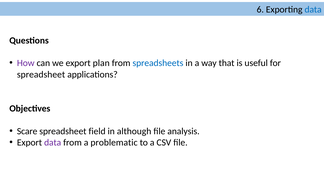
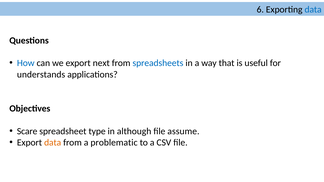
How colour: purple -> blue
plan: plan -> next
spreadsheet at (41, 75): spreadsheet -> understands
field: field -> type
analysis: analysis -> assume
data at (53, 143) colour: purple -> orange
